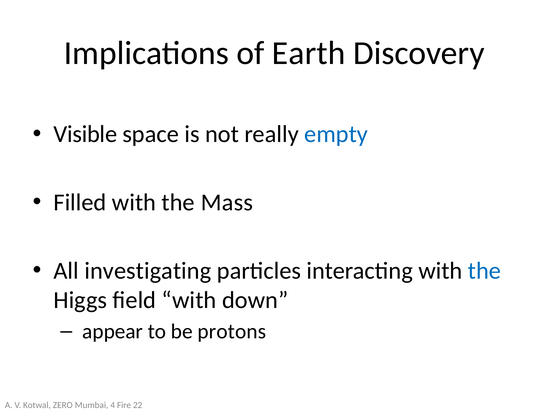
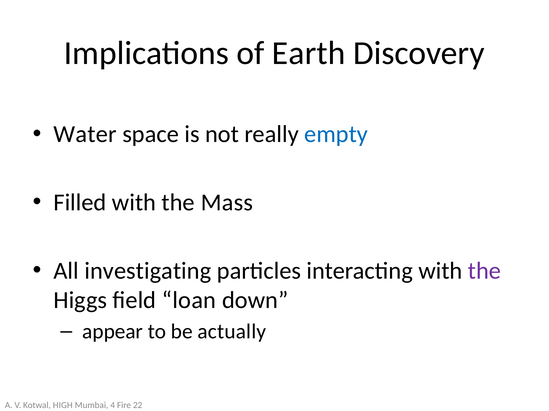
Visible: Visible -> Water
the at (484, 271) colour: blue -> purple
field with: with -> loan
protons: protons -> actually
ZERO: ZERO -> HIGH
